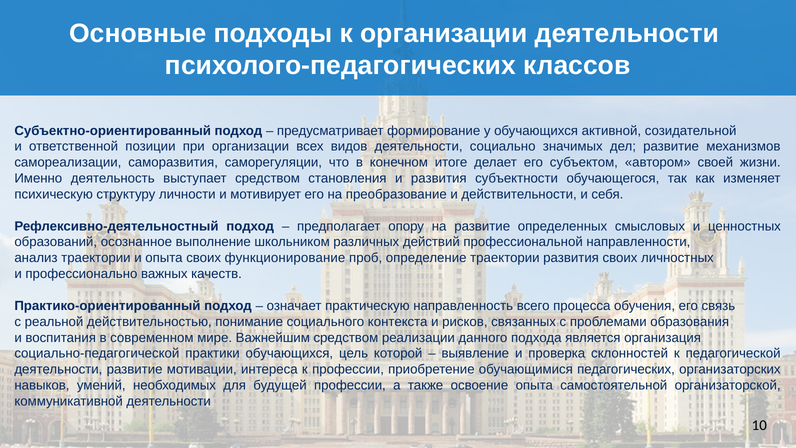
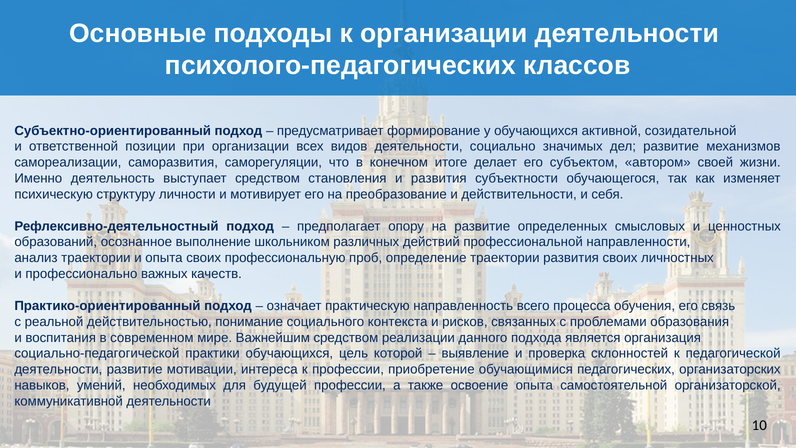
функционирование: функционирование -> профессиональную
